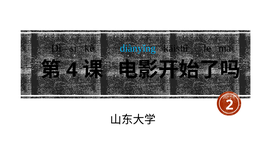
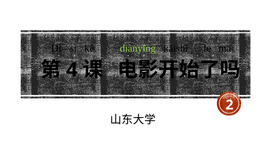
diànyǐng colour: light blue -> light green
